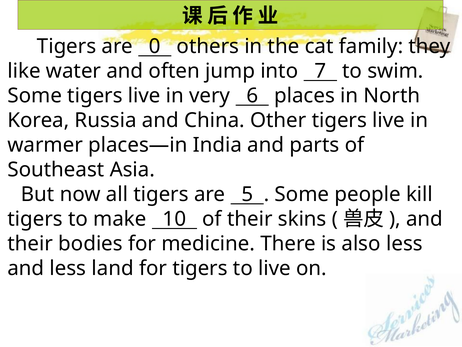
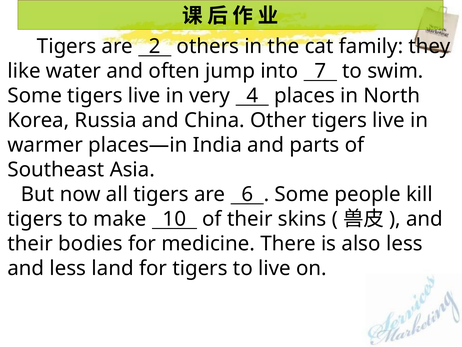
0: 0 -> 2
6: 6 -> 4
5: 5 -> 6
